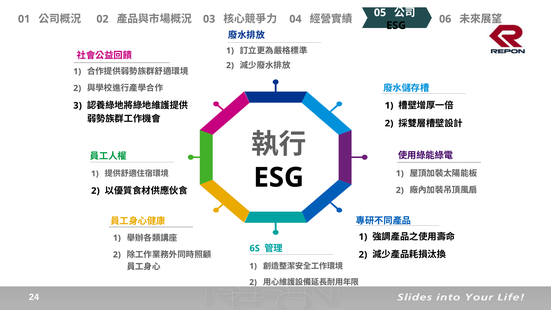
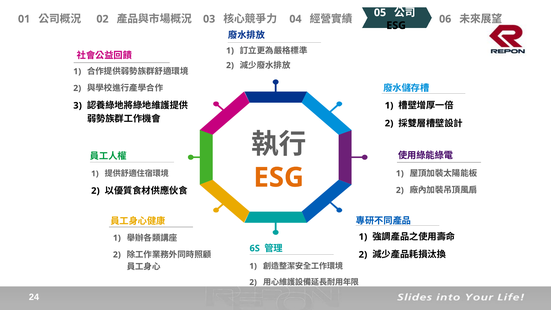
ESG at (279, 177) colour: black -> orange
